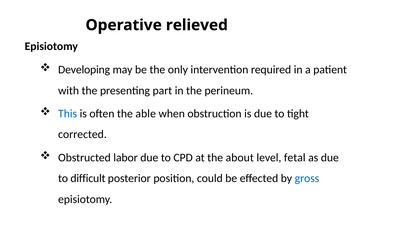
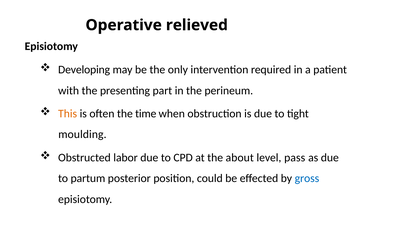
This colour: blue -> orange
able: able -> time
corrected: corrected -> moulding
fetal: fetal -> pass
difficult: difficult -> partum
